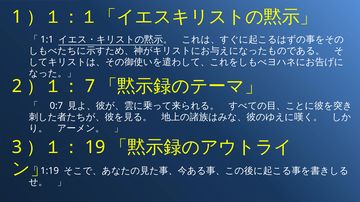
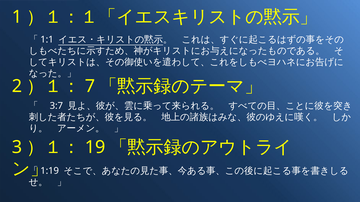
0:7: 0:7 -> 3:7
